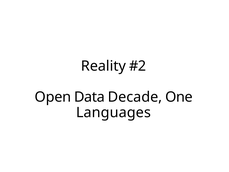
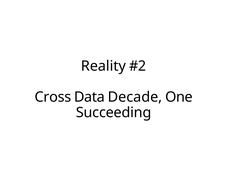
Open: Open -> Cross
Languages: Languages -> Succeeding
